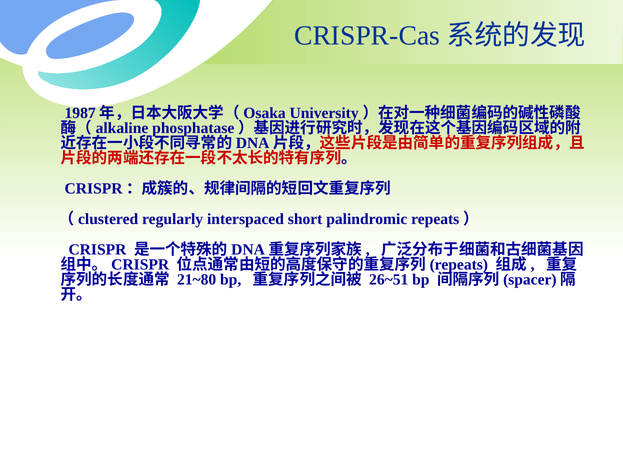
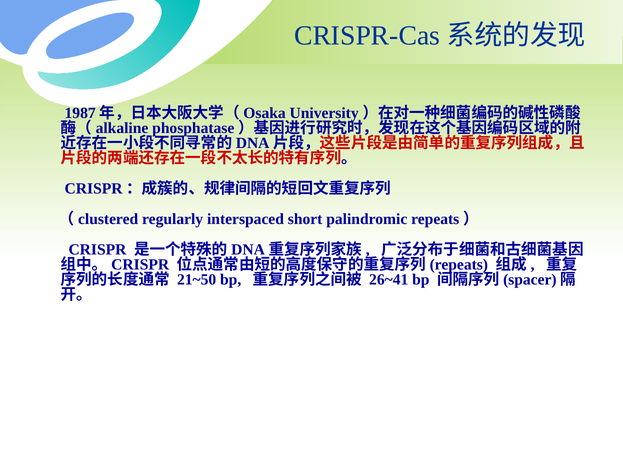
21~80: 21~80 -> 21~50
26~51: 26~51 -> 26~41
